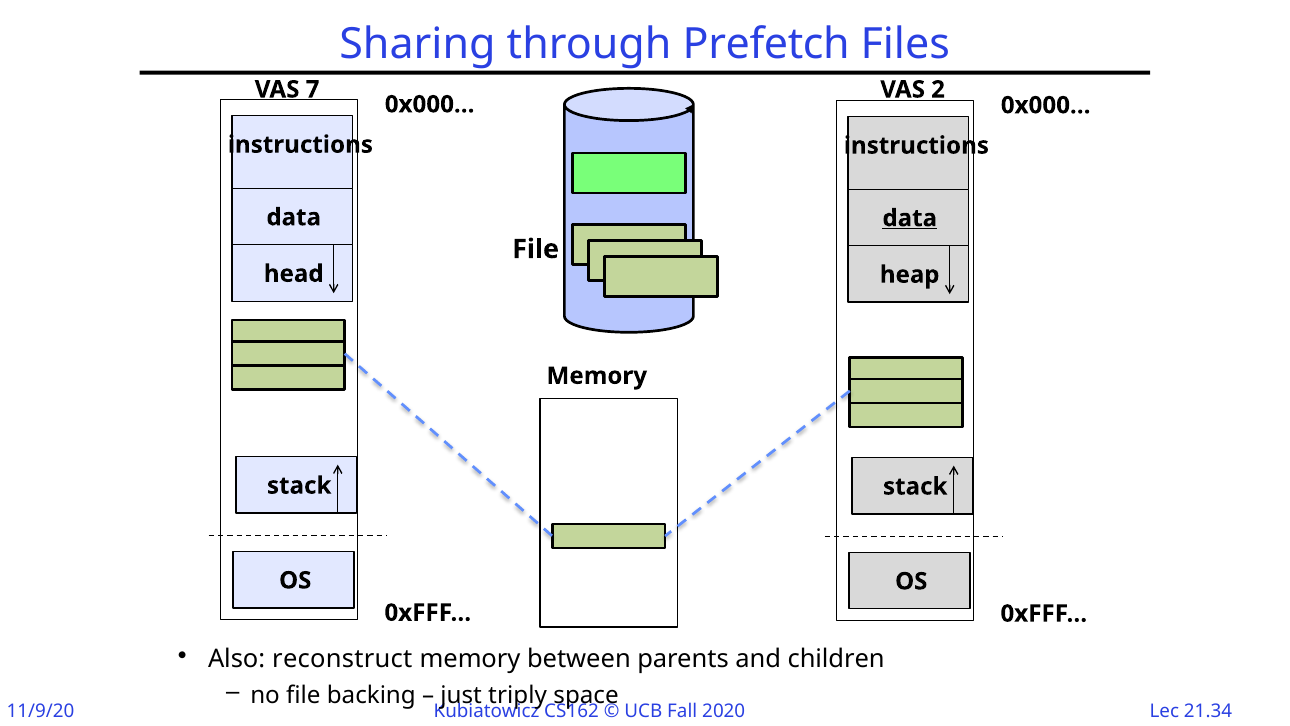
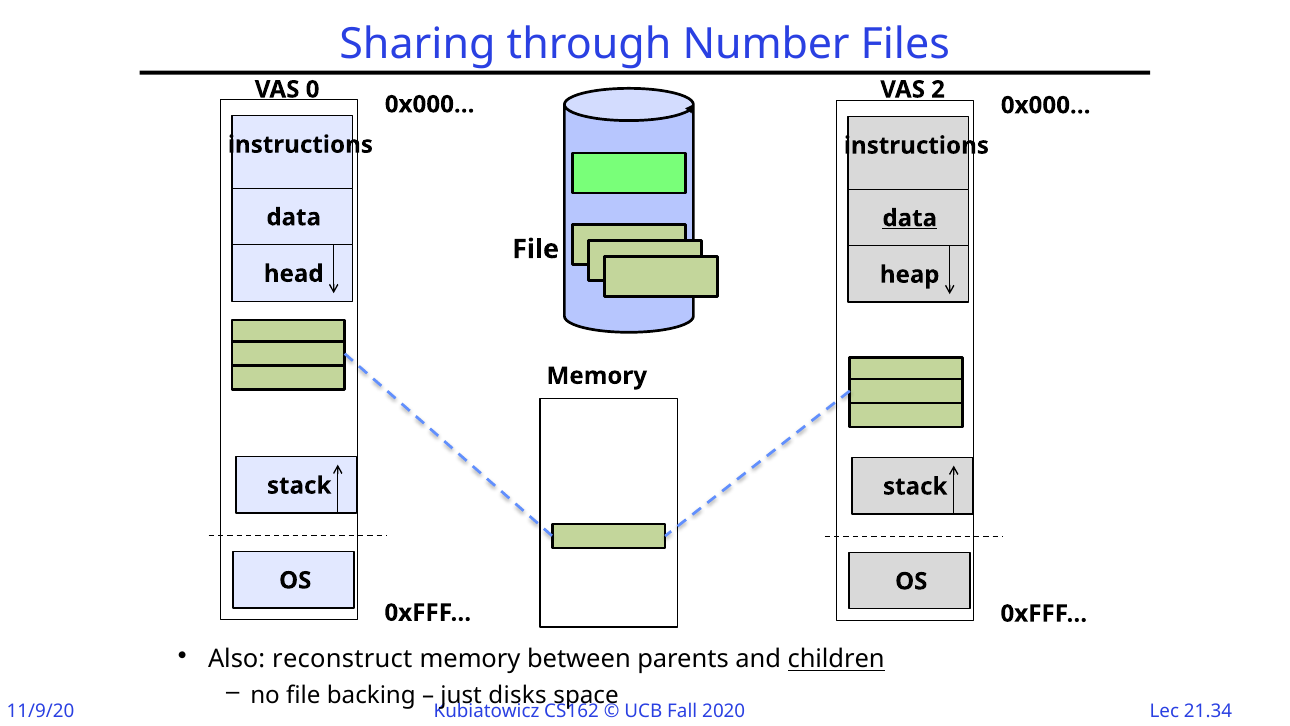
Prefetch: Prefetch -> Number
7: 7 -> 0
children underline: none -> present
triply: triply -> disks
